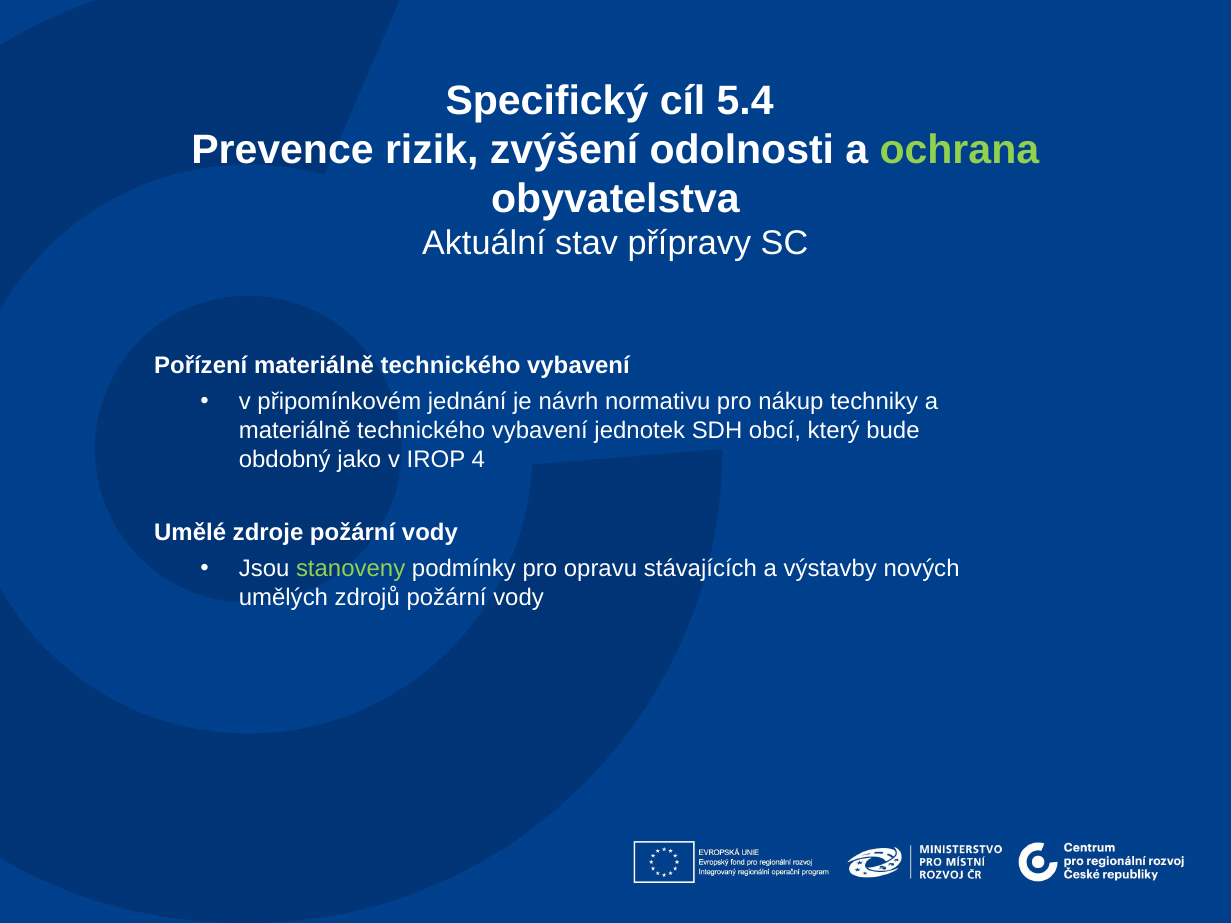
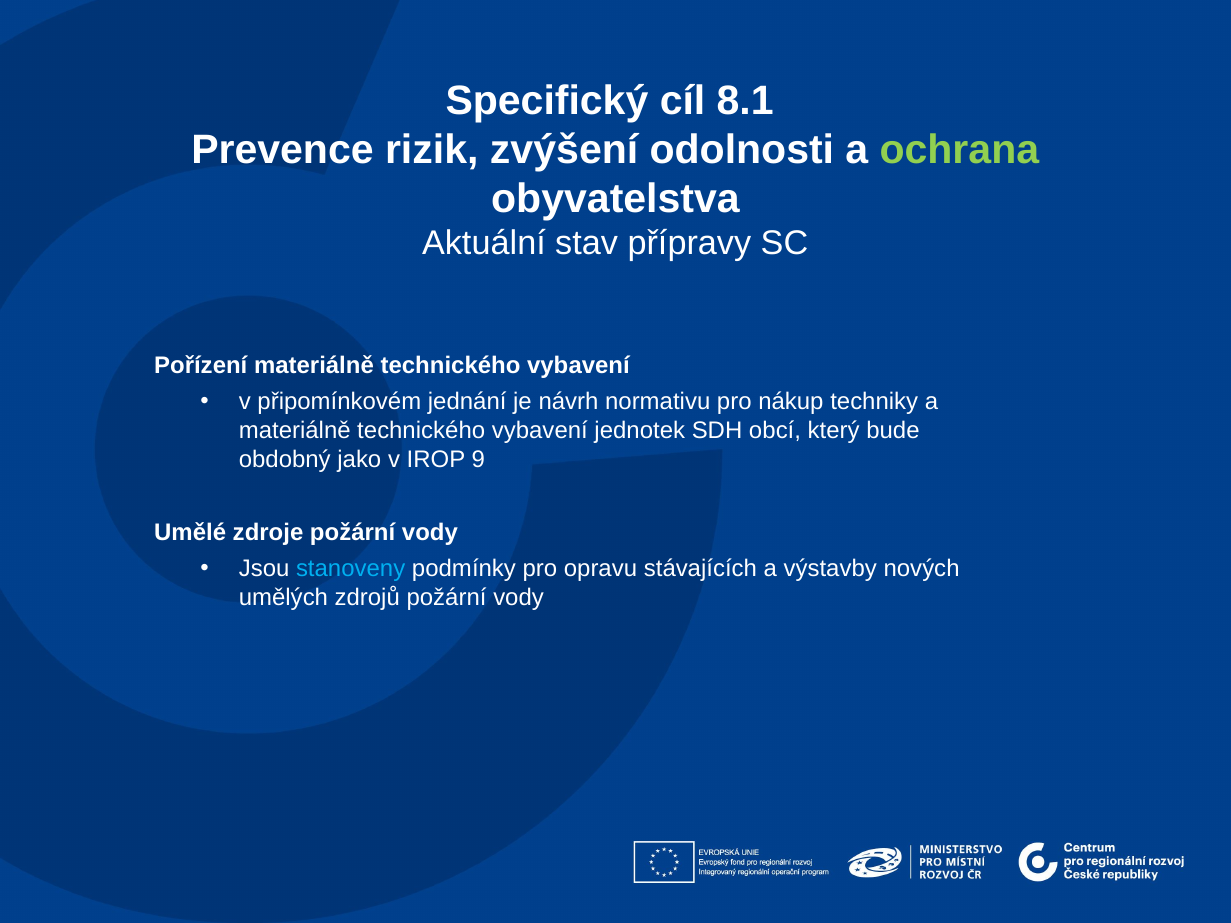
5.4: 5.4 -> 8.1
4: 4 -> 9
stanoveny colour: light green -> light blue
